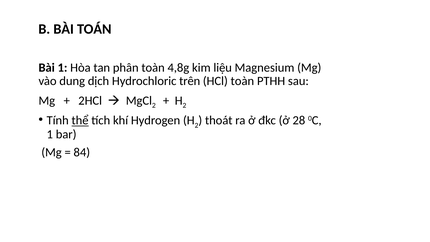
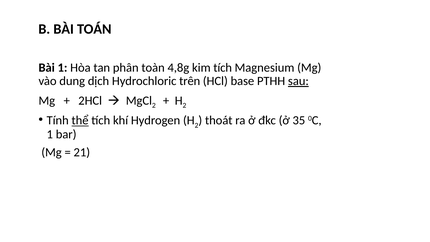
kim liệu: liệu -> tích
HCl toàn: toàn -> base
sau underline: none -> present
28: 28 -> 35
84: 84 -> 21
